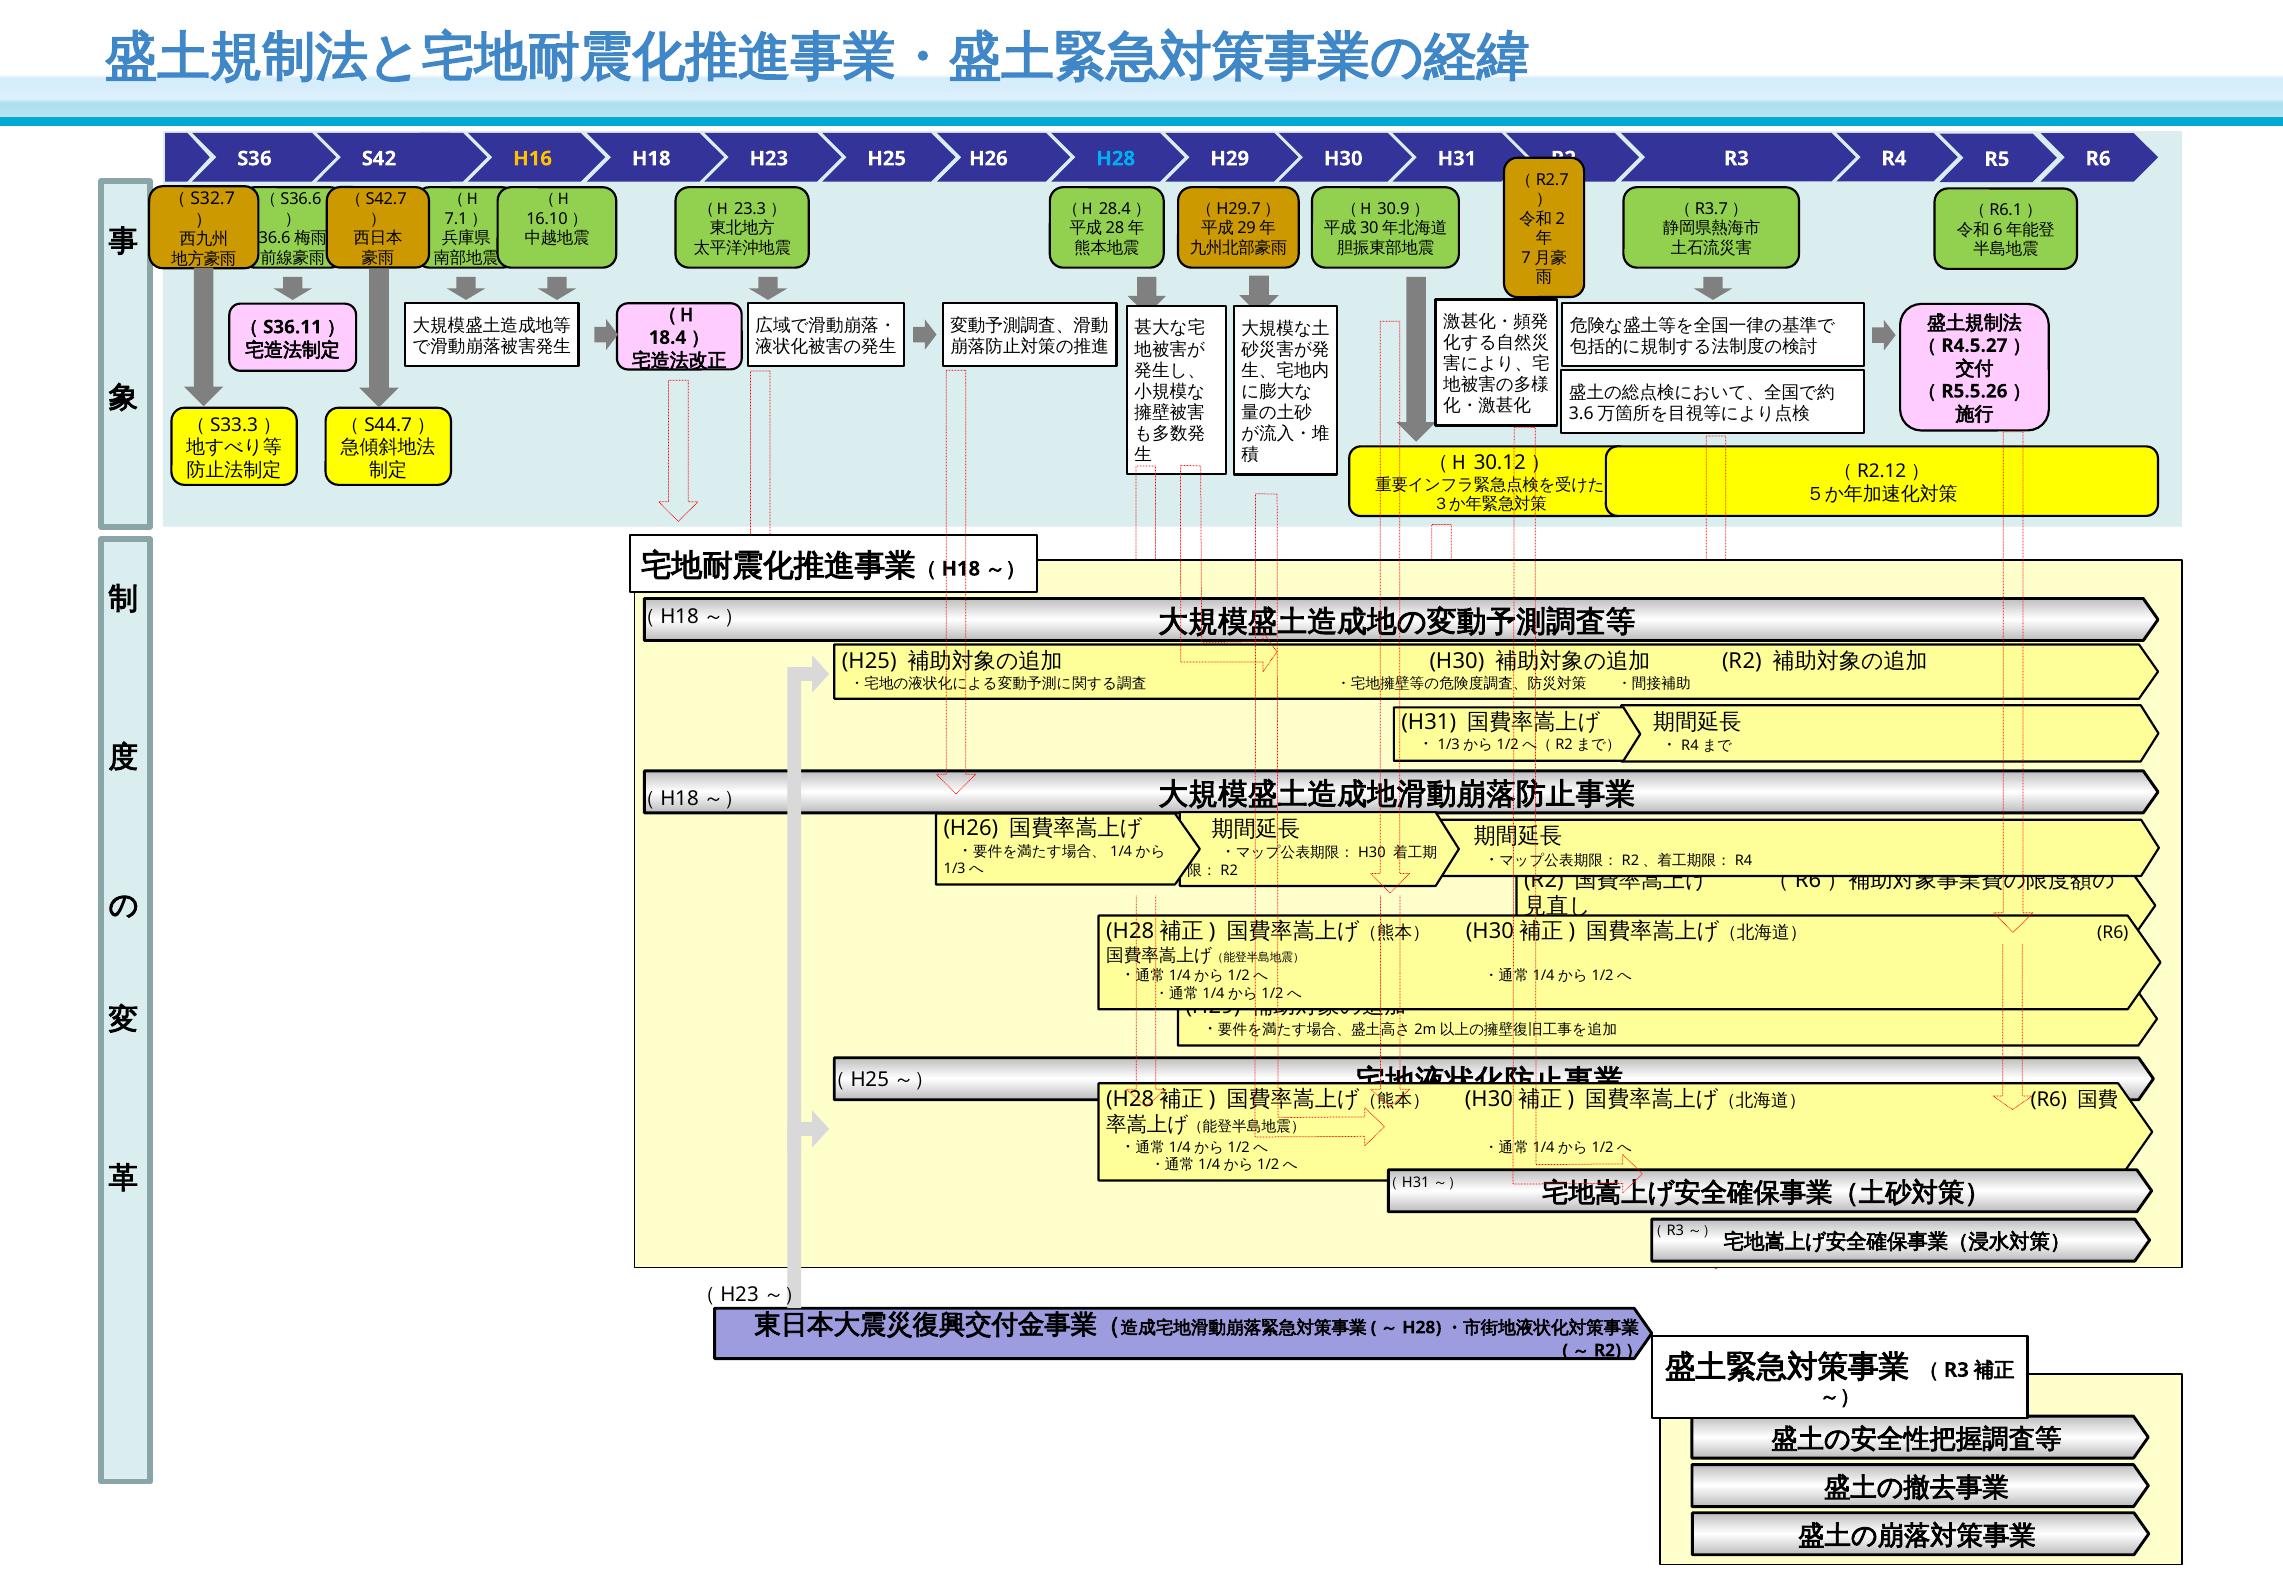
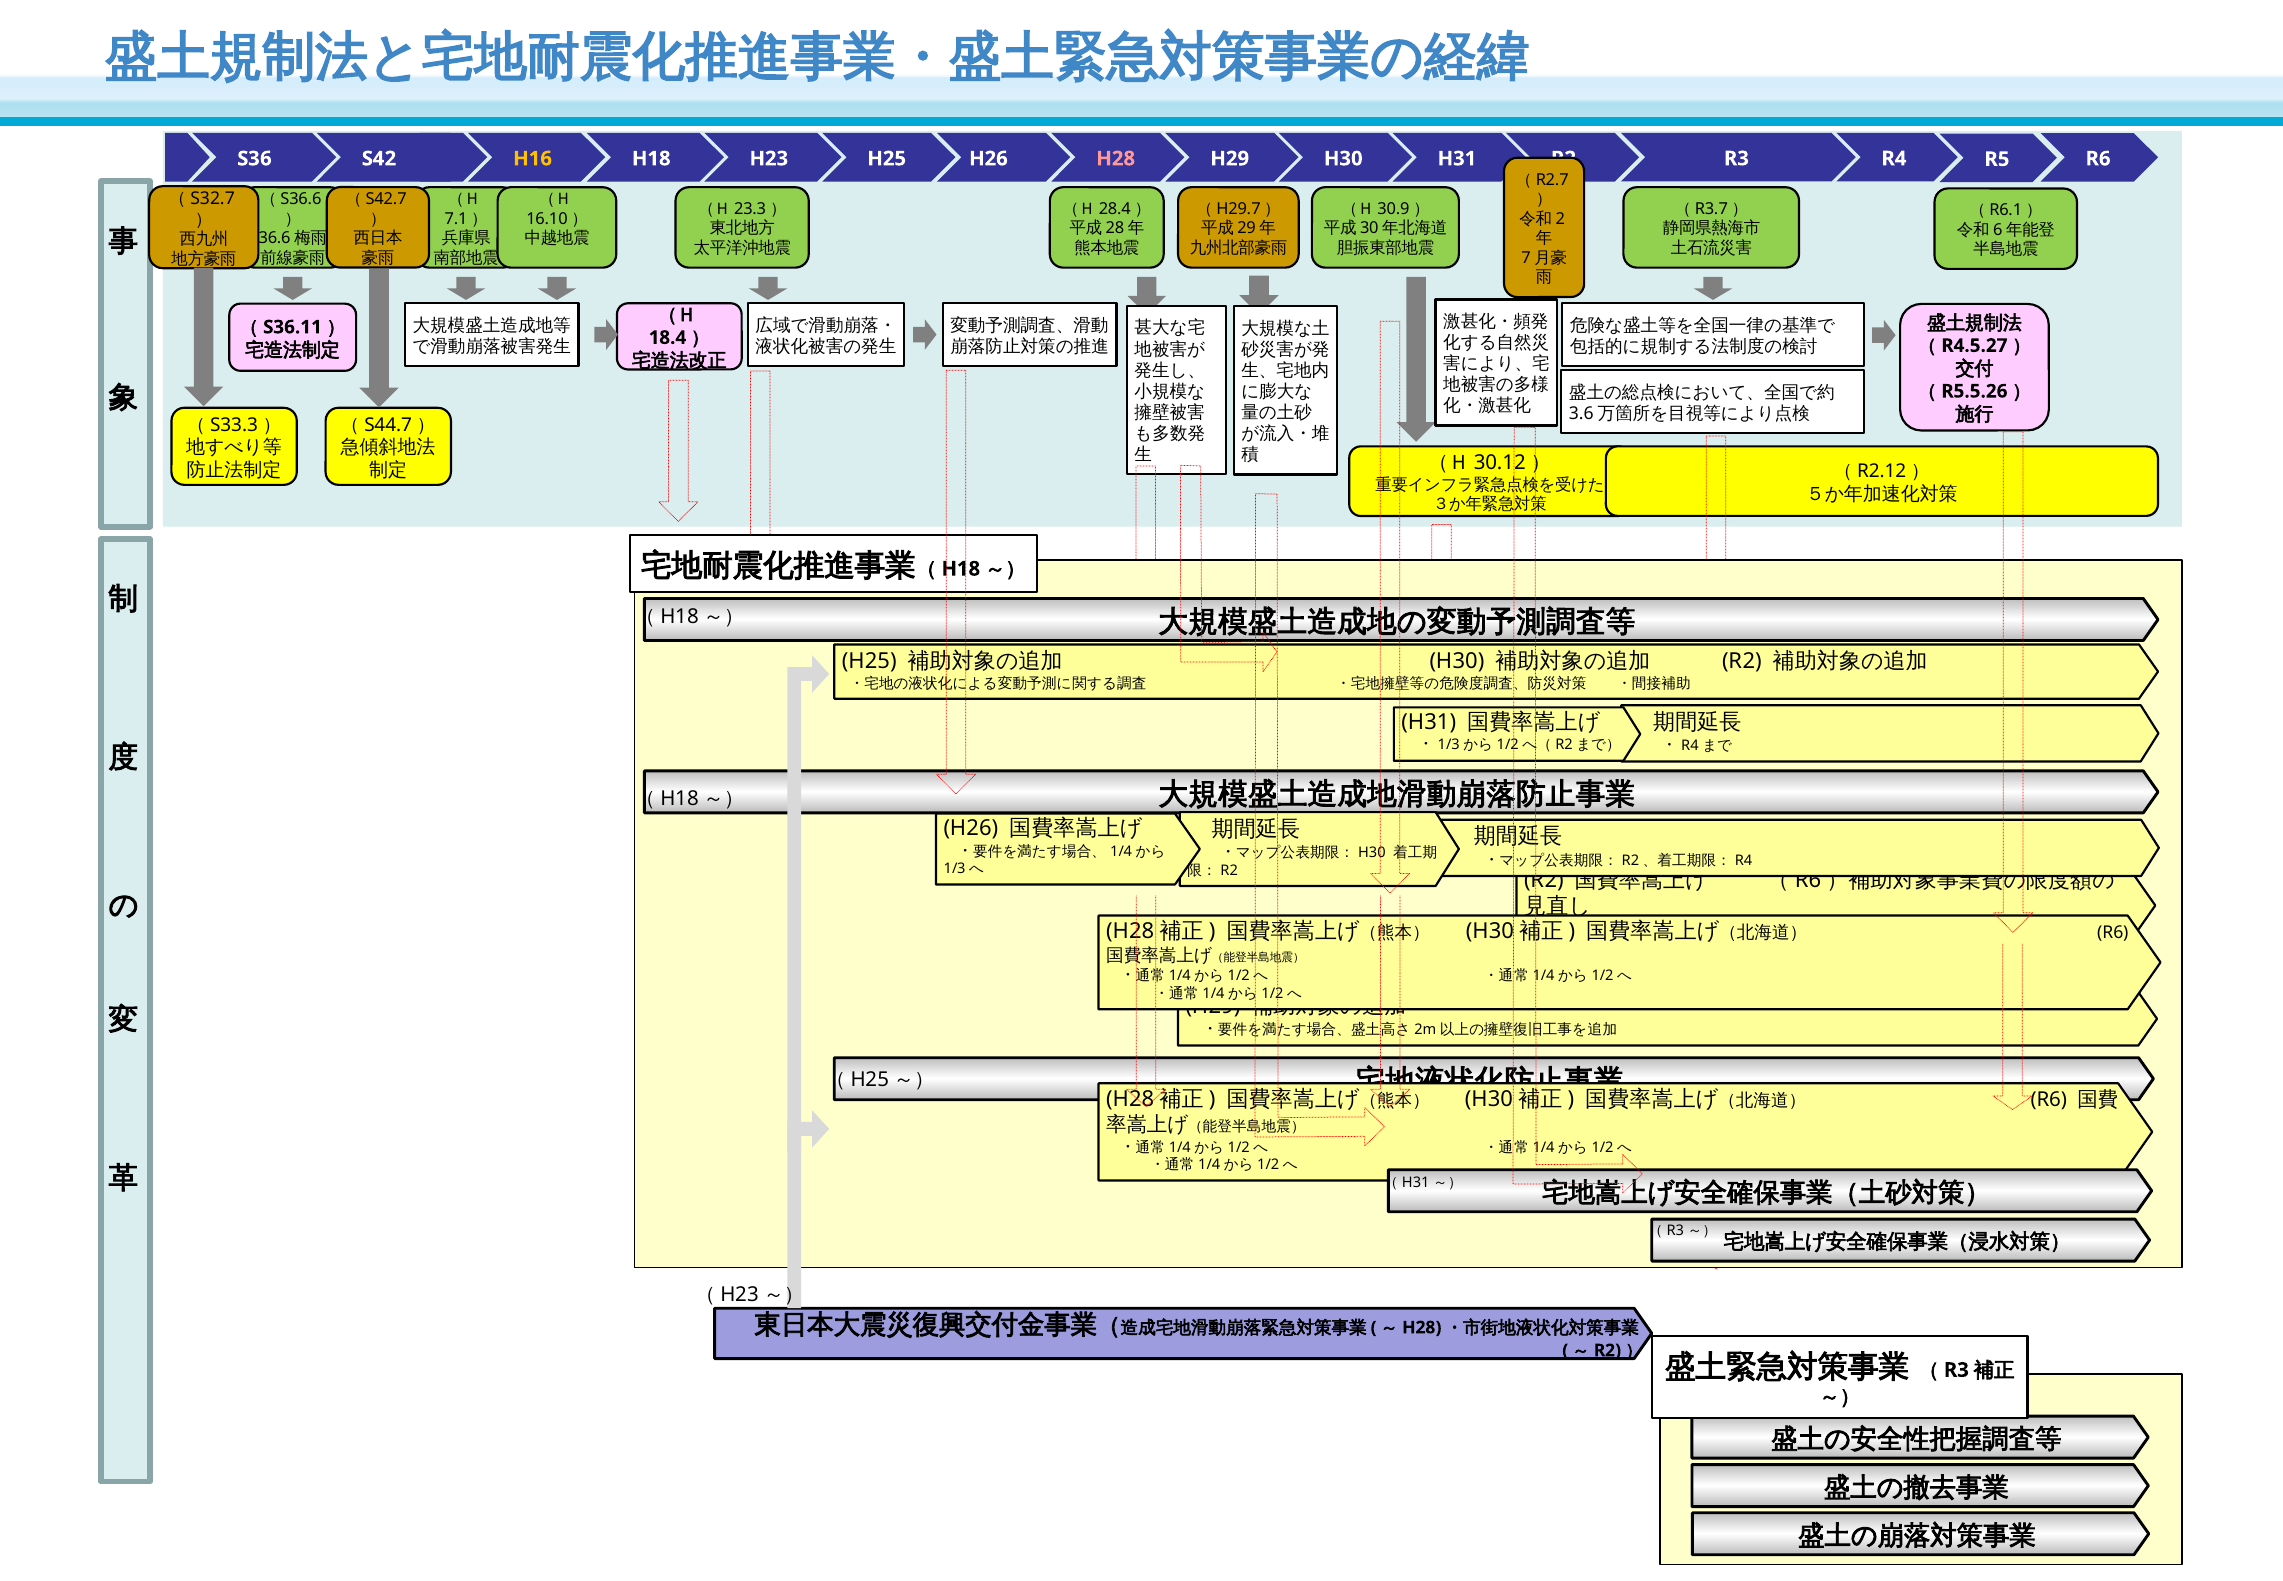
H28 colour: light blue -> pink
